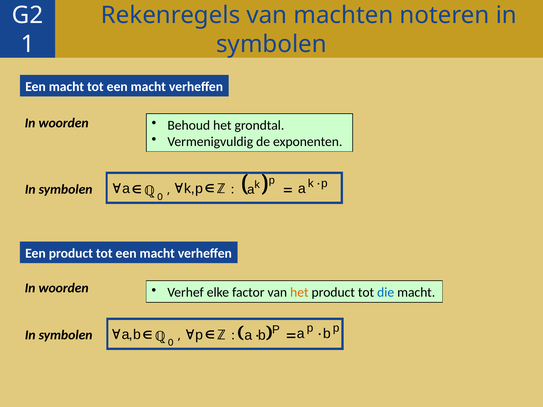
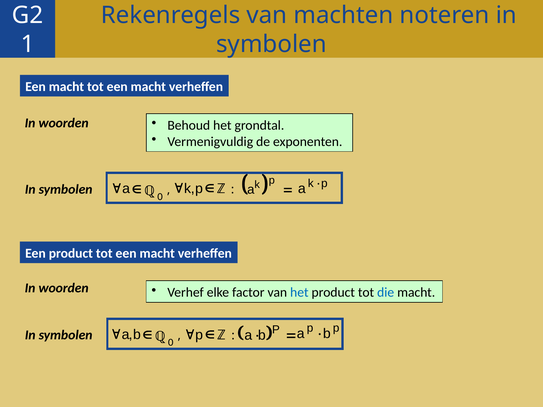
het at (299, 293) colour: orange -> blue
